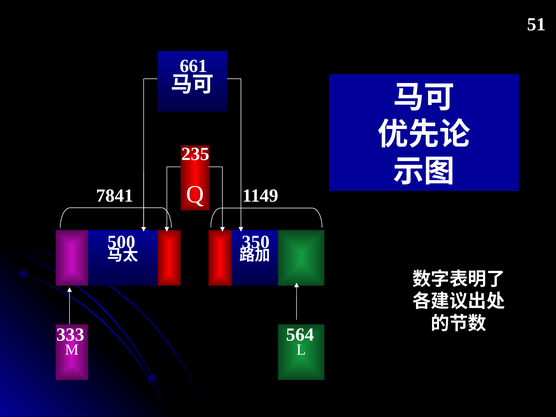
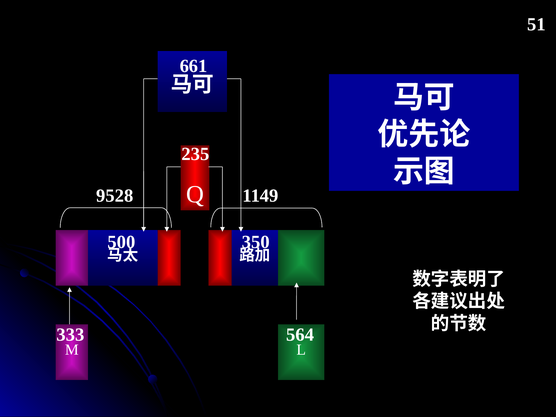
7841: 7841 -> 9528
